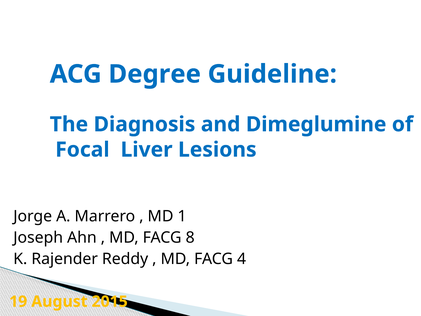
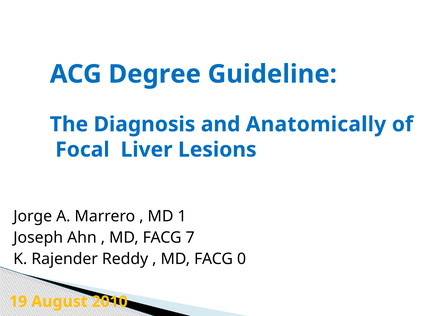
Dimeglumine: Dimeglumine -> Anatomically
8: 8 -> 7
4: 4 -> 0
2015: 2015 -> 2010
